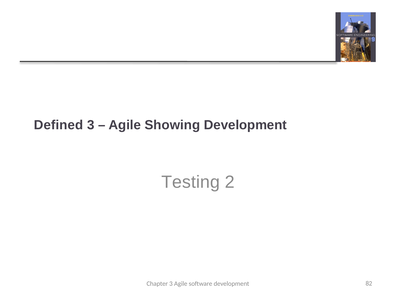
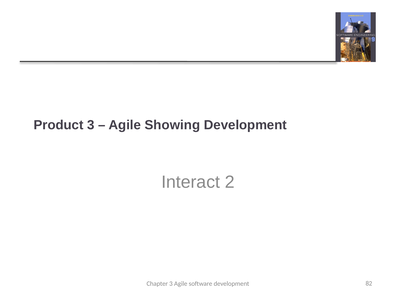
Defined: Defined -> Product
Testing: Testing -> Interact
